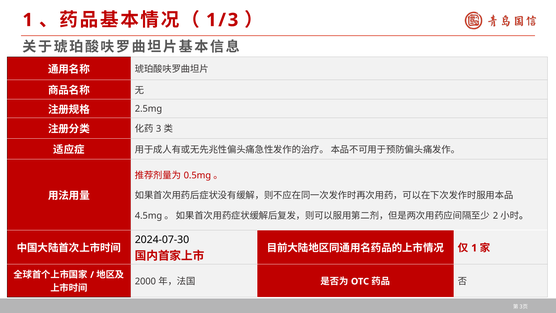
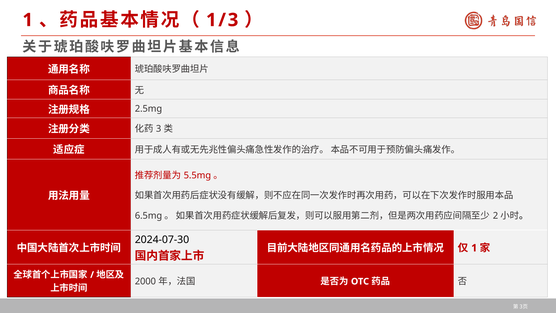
0.5mg: 0.5mg -> 5.5mg
4.5mg: 4.5mg -> 6.5mg
